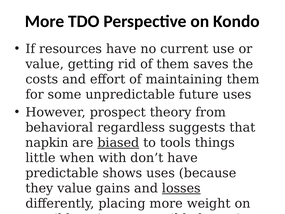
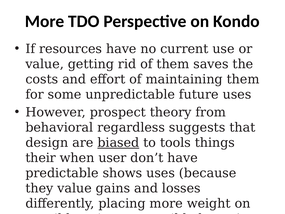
napkin: napkin -> design
little: little -> their
with: with -> user
losses at (181, 188) underline: present -> none
